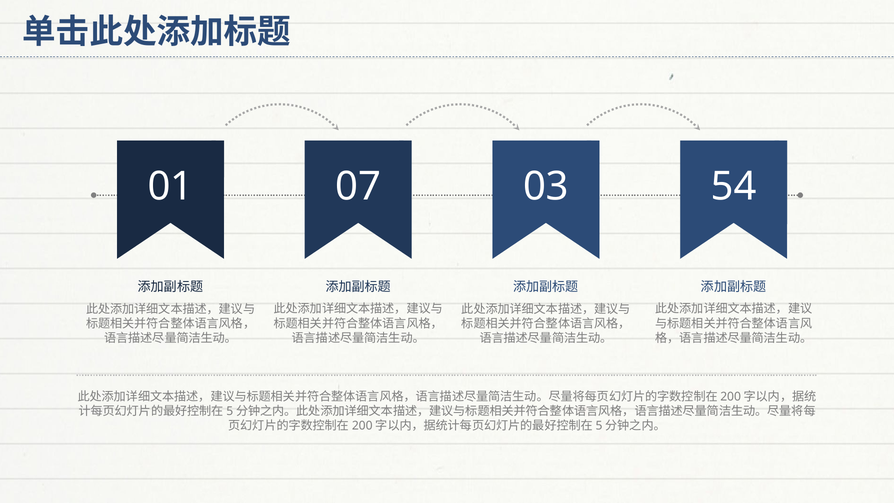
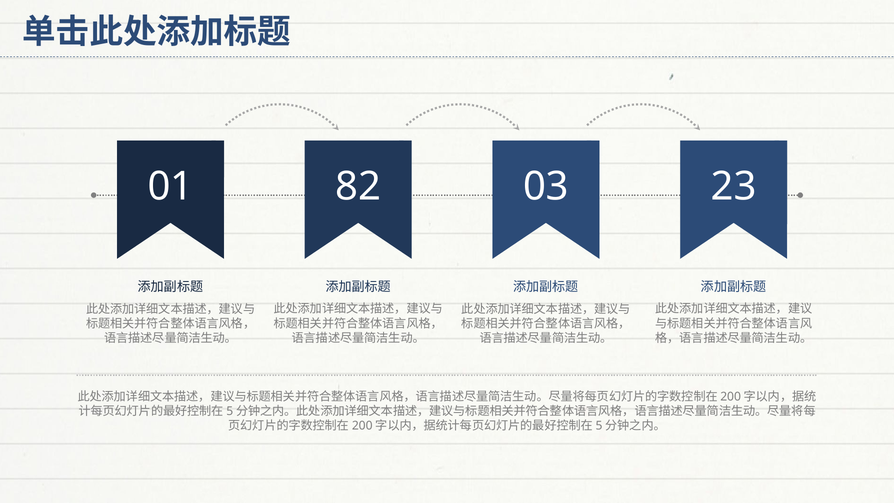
07: 07 -> 82
54: 54 -> 23
